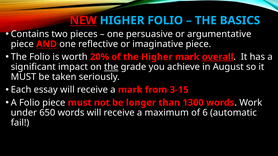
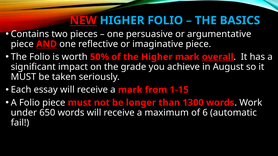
20%: 20% -> 50%
the at (111, 67) underline: present -> none
3-15: 3-15 -> 1-15
